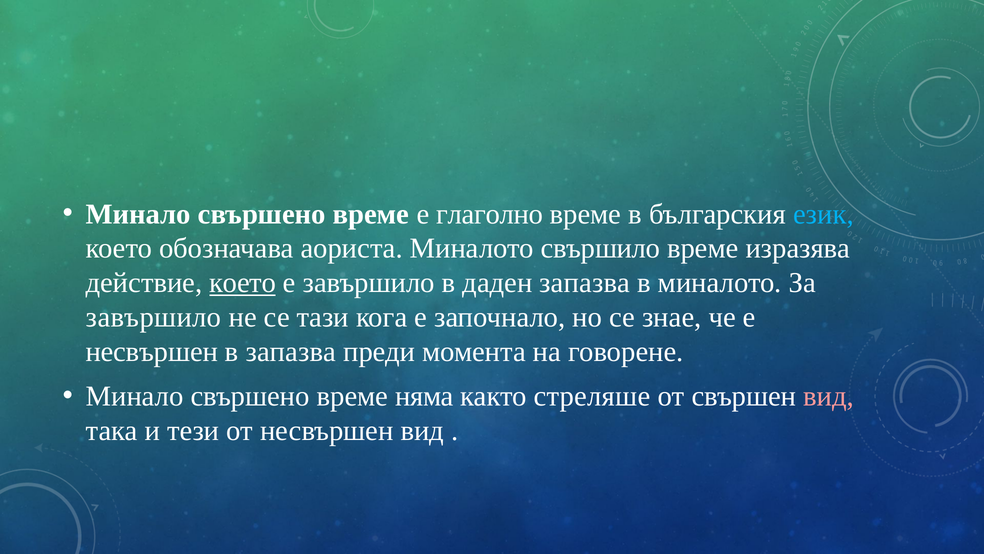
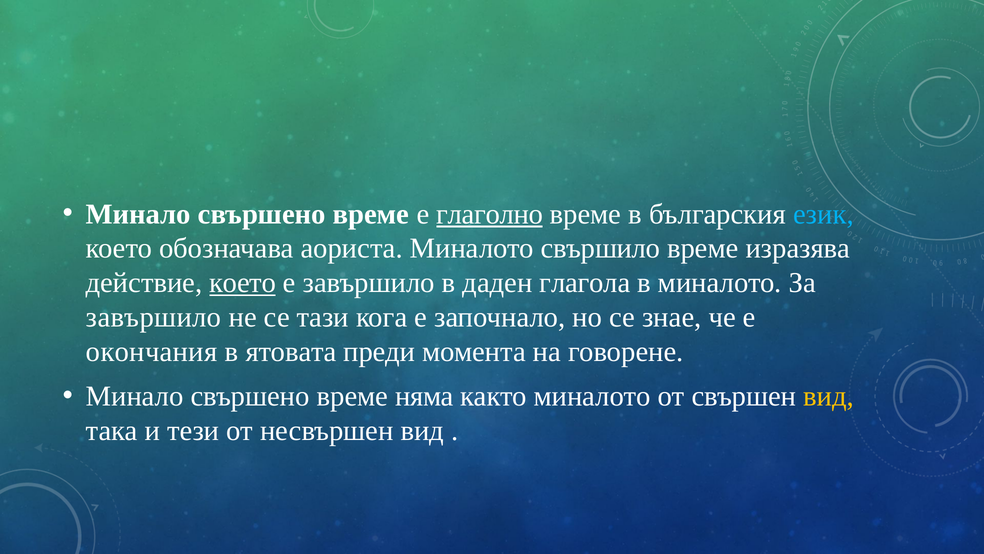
глаголно underline: none -> present
даден запазва: запазва -> глагола
несвършен at (152, 351): несвършен -> окончания
в запазва: запазва -> ятовата
както стреляше: стреляше -> миналото
вид at (829, 396) colour: pink -> yellow
